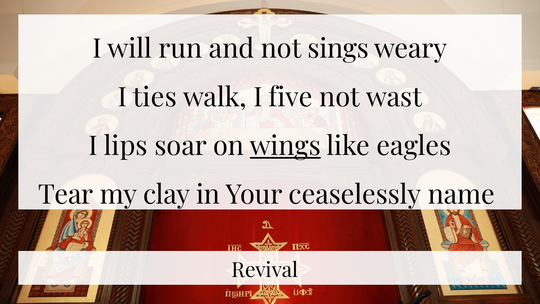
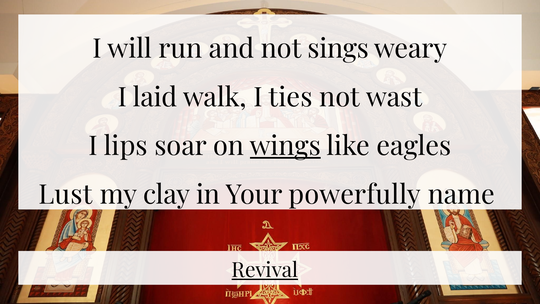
ties: ties -> laid
five: five -> ties
Tear: Tear -> Lust
ceaselessly: ceaselessly -> powerfully
Revival underline: none -> present
